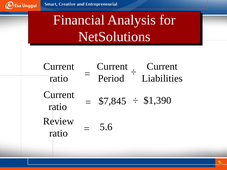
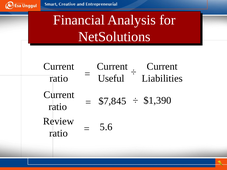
Period: Period -> Useful
